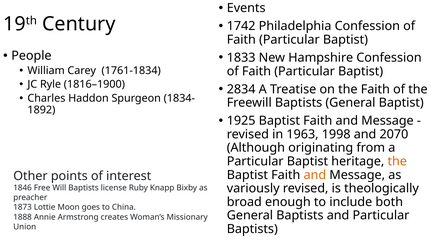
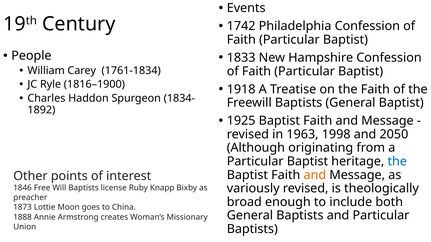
2834: 2834 -> 1918
2070: 2070 -> 2050
the at (397, 162) colour: orange -> blue
